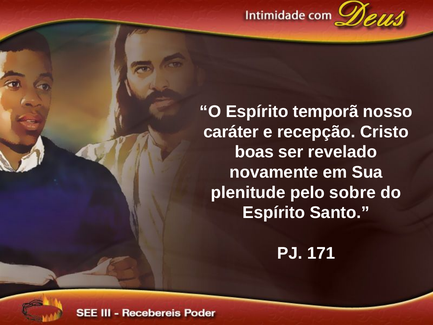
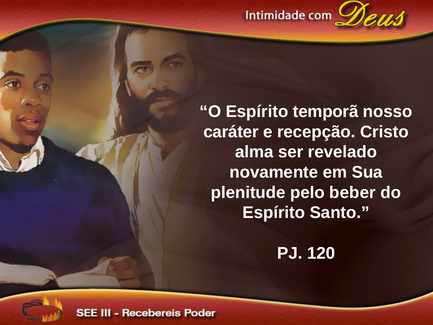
boas: boas -> alma
sobre: sobre -> beber
171: 171 -> 120
